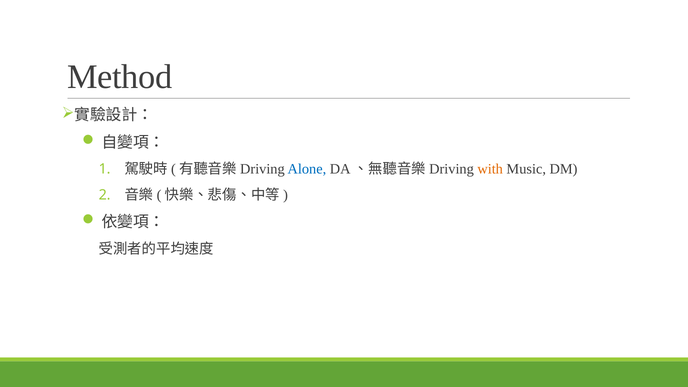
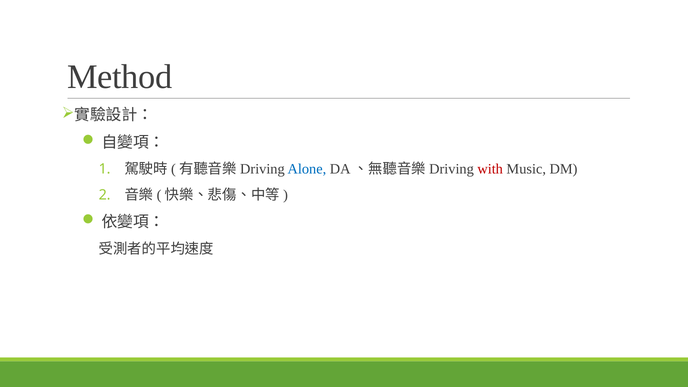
with colour: orange -> red
